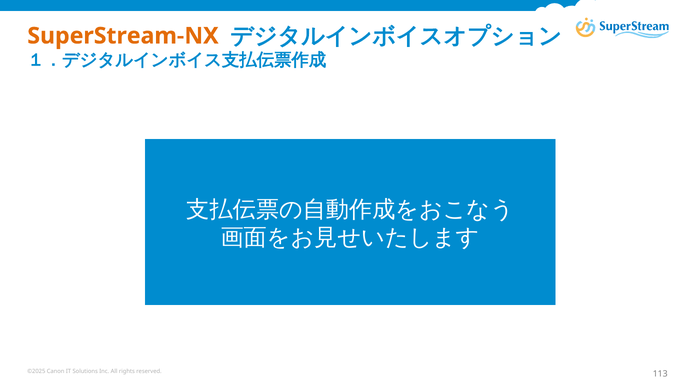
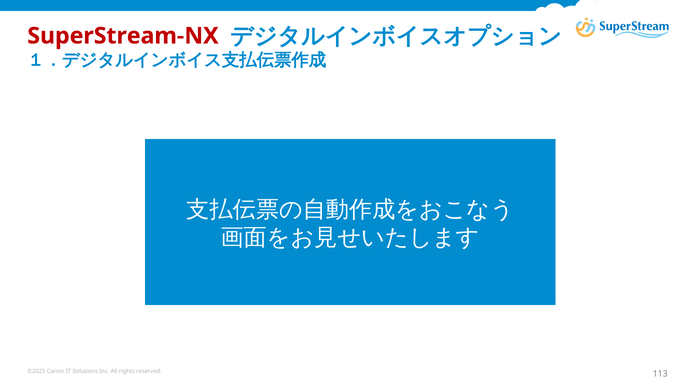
SuperStream-NX colour: orange -> red
